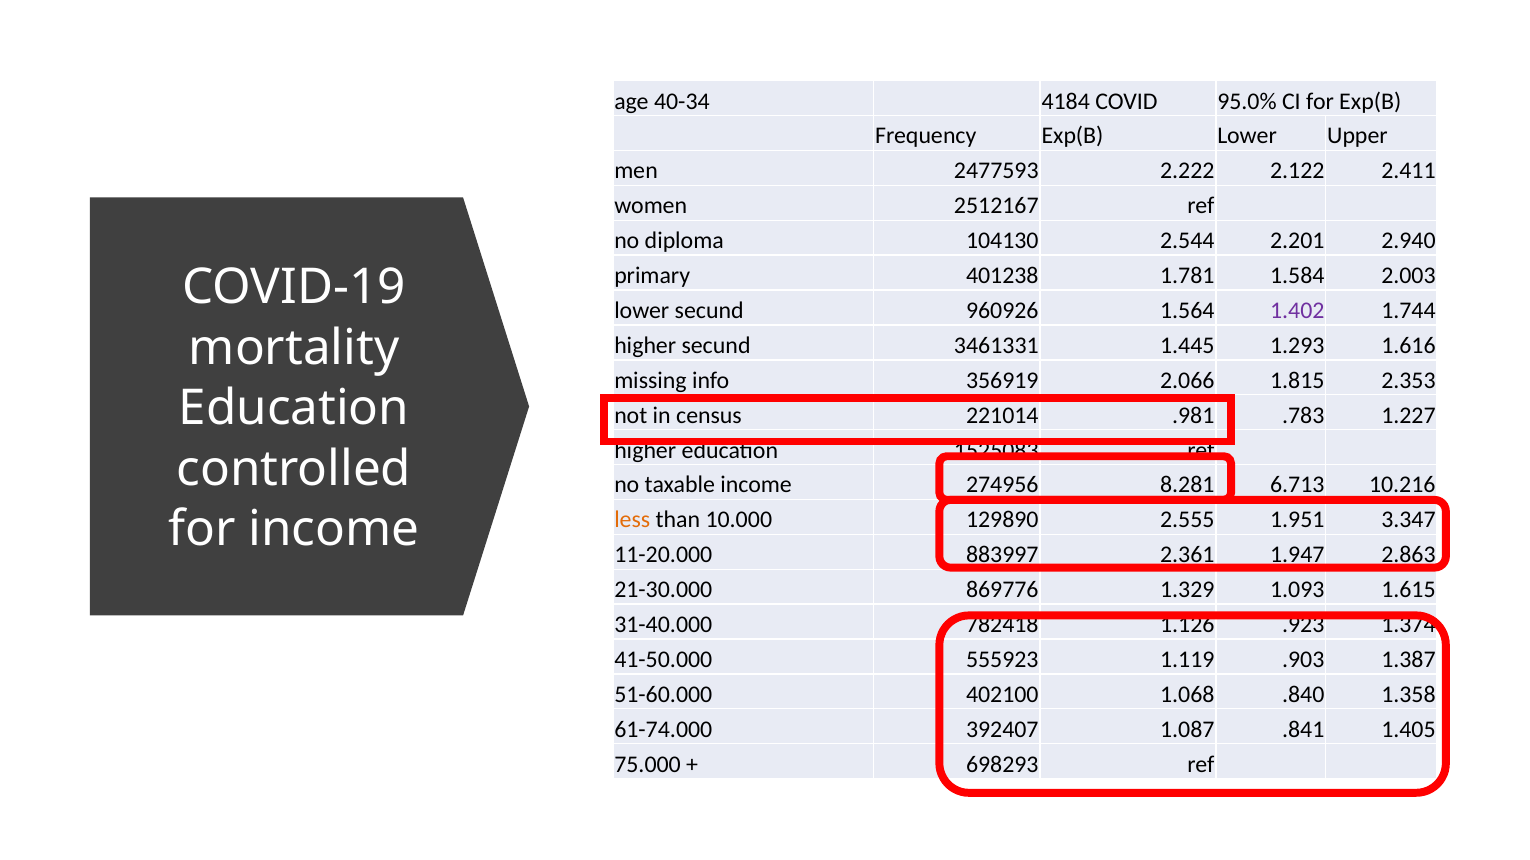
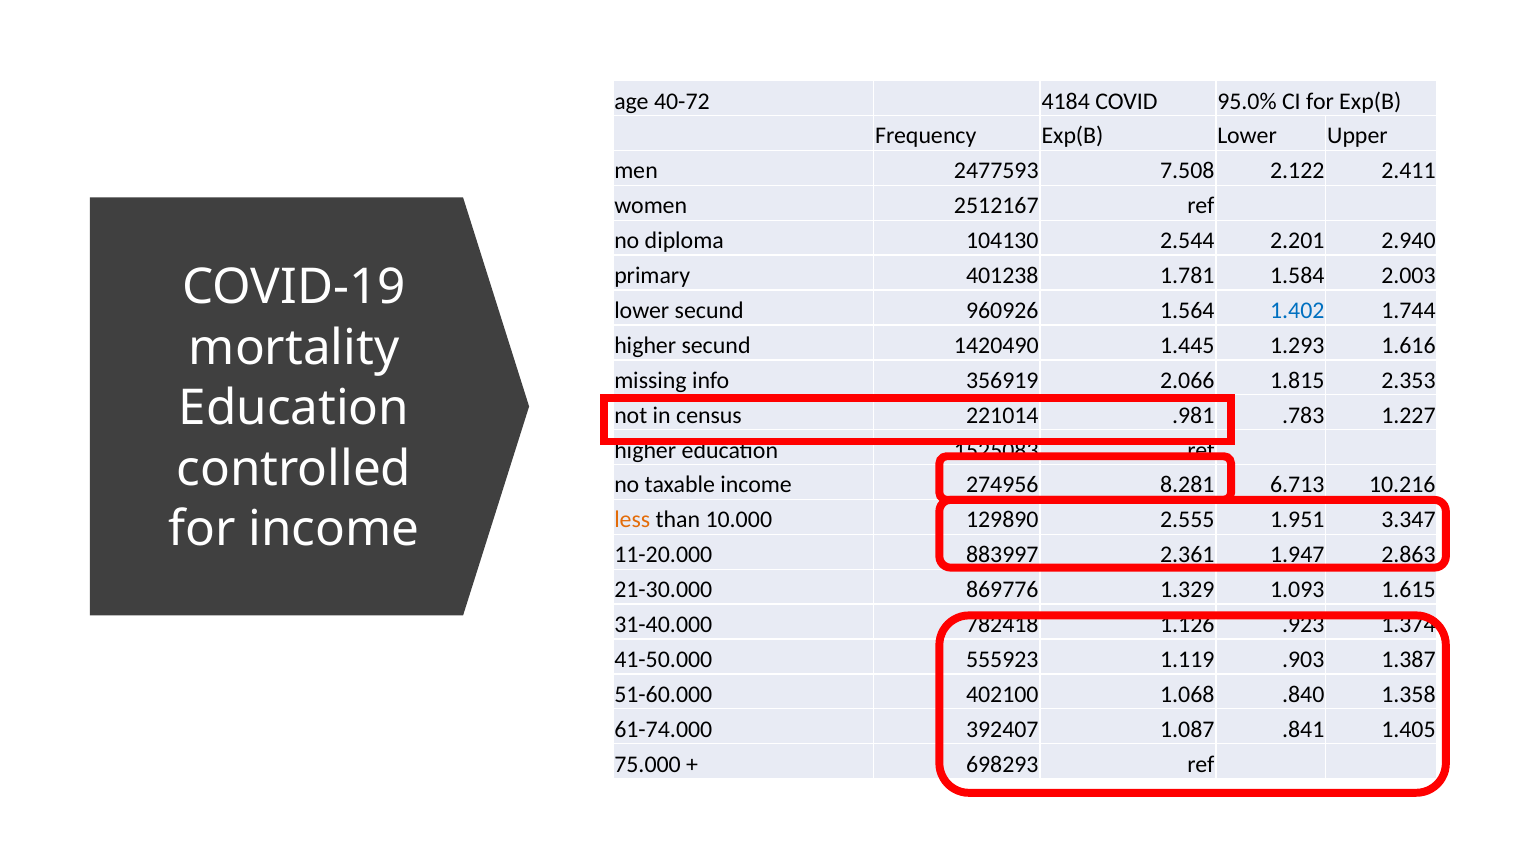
40-34: 40-34 -> 40-72
2.222: 2.222 -> 7.508
1.402 colour: purple -> blue
3461331: 3461331 -> 1420490
